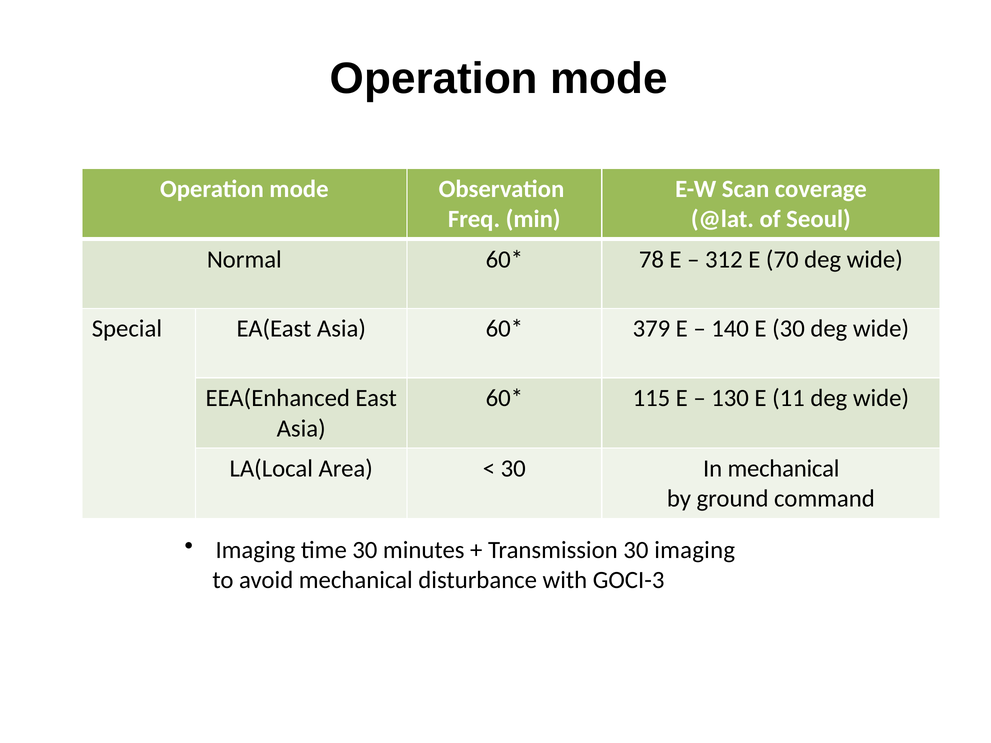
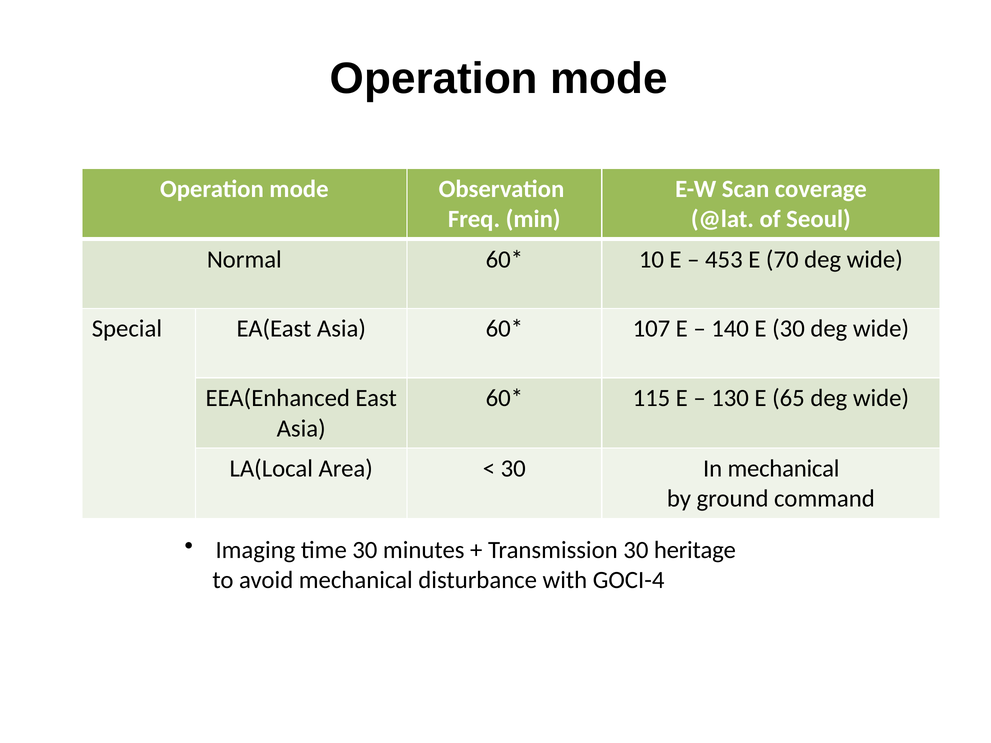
78: 78 -> 10
312: 312 -> 453
379: 379 -> 107
11: 11 -> 65
30 imaging: imaging -> heritage
GOCI-3: GOCI-3 -> GOCI-4
